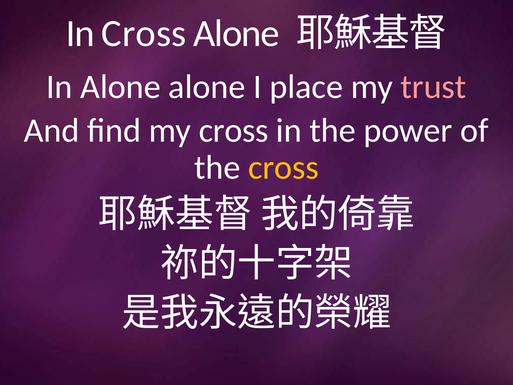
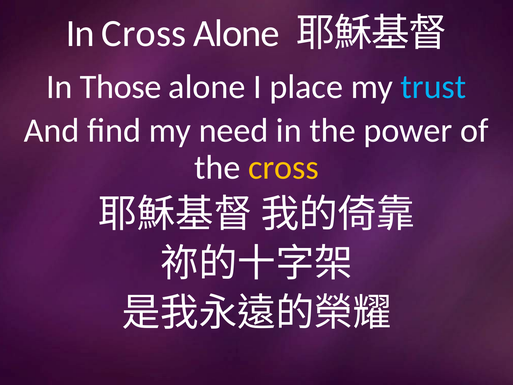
In Alone: Alone -> Those
trust colour: pink -> light blue
my cross: cross -> need
